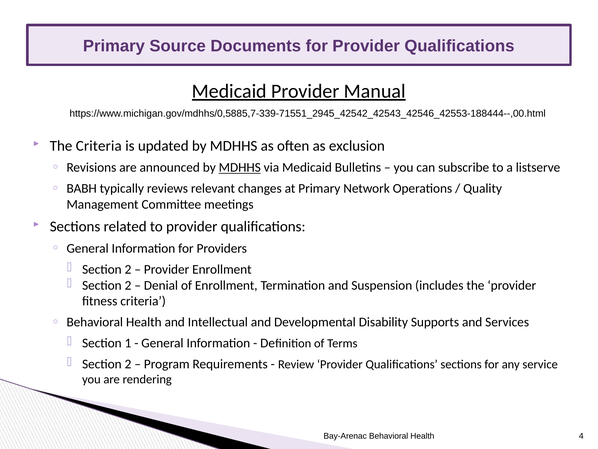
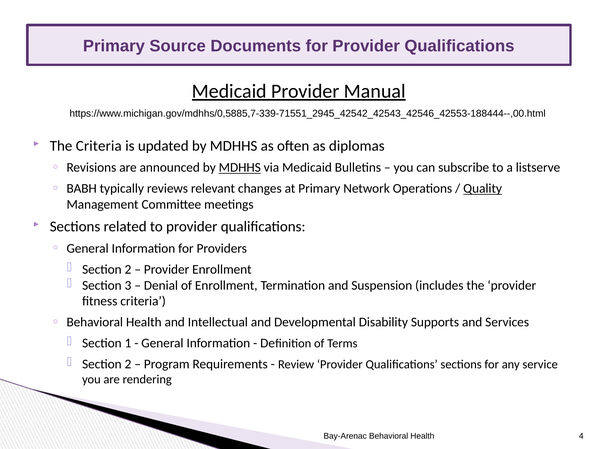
exclusion: exclusion -> diplomas
Quality underline: none -> present
2 at (128, 285): 2 -> 3
